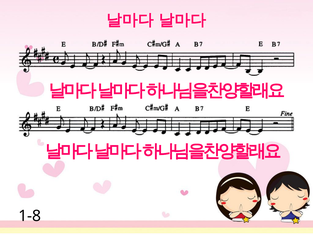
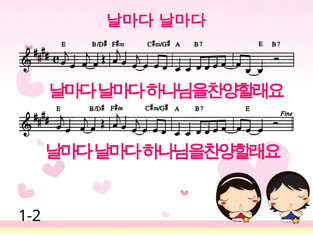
1-8: 1-8 -> 1-2
